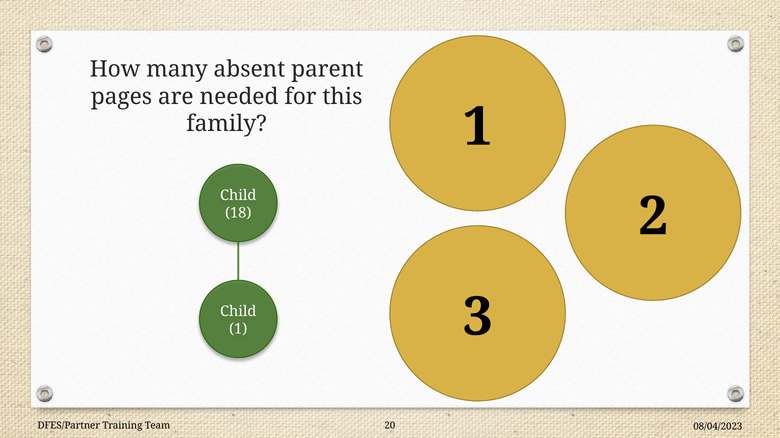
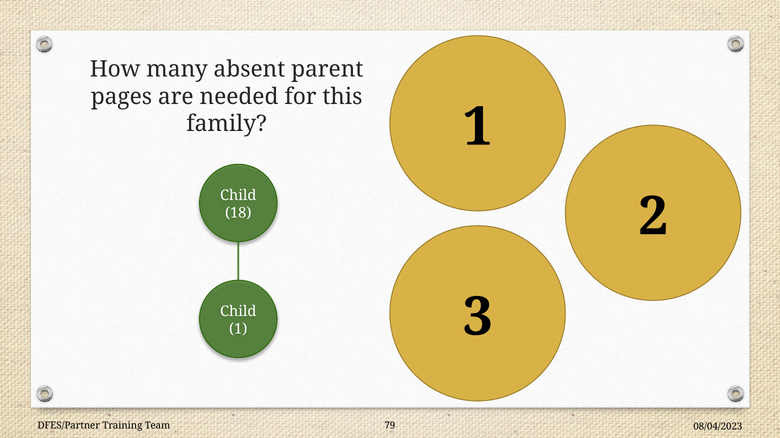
20: 20 -> 79
